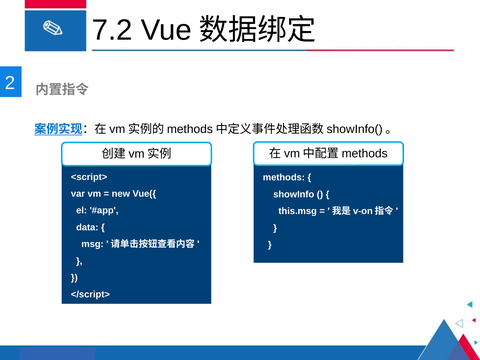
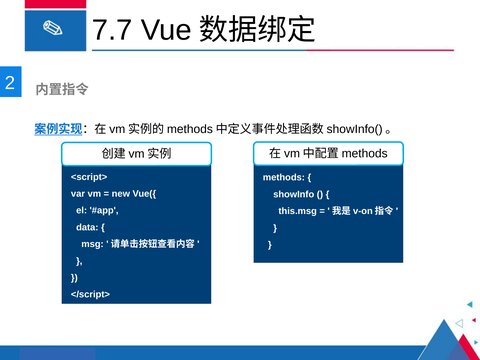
7.2: 7.2 -> 7.7
